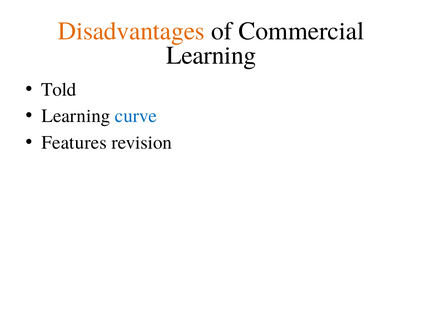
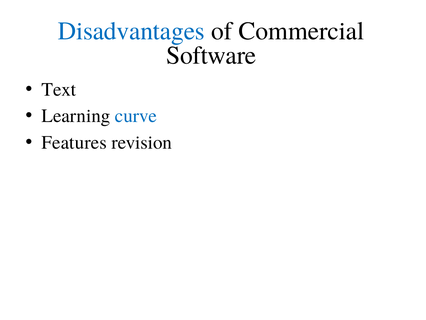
Disadvantages colour: orange -> blue
Learning at (211, 55): Learning -> Software
Told: Told -> Text
